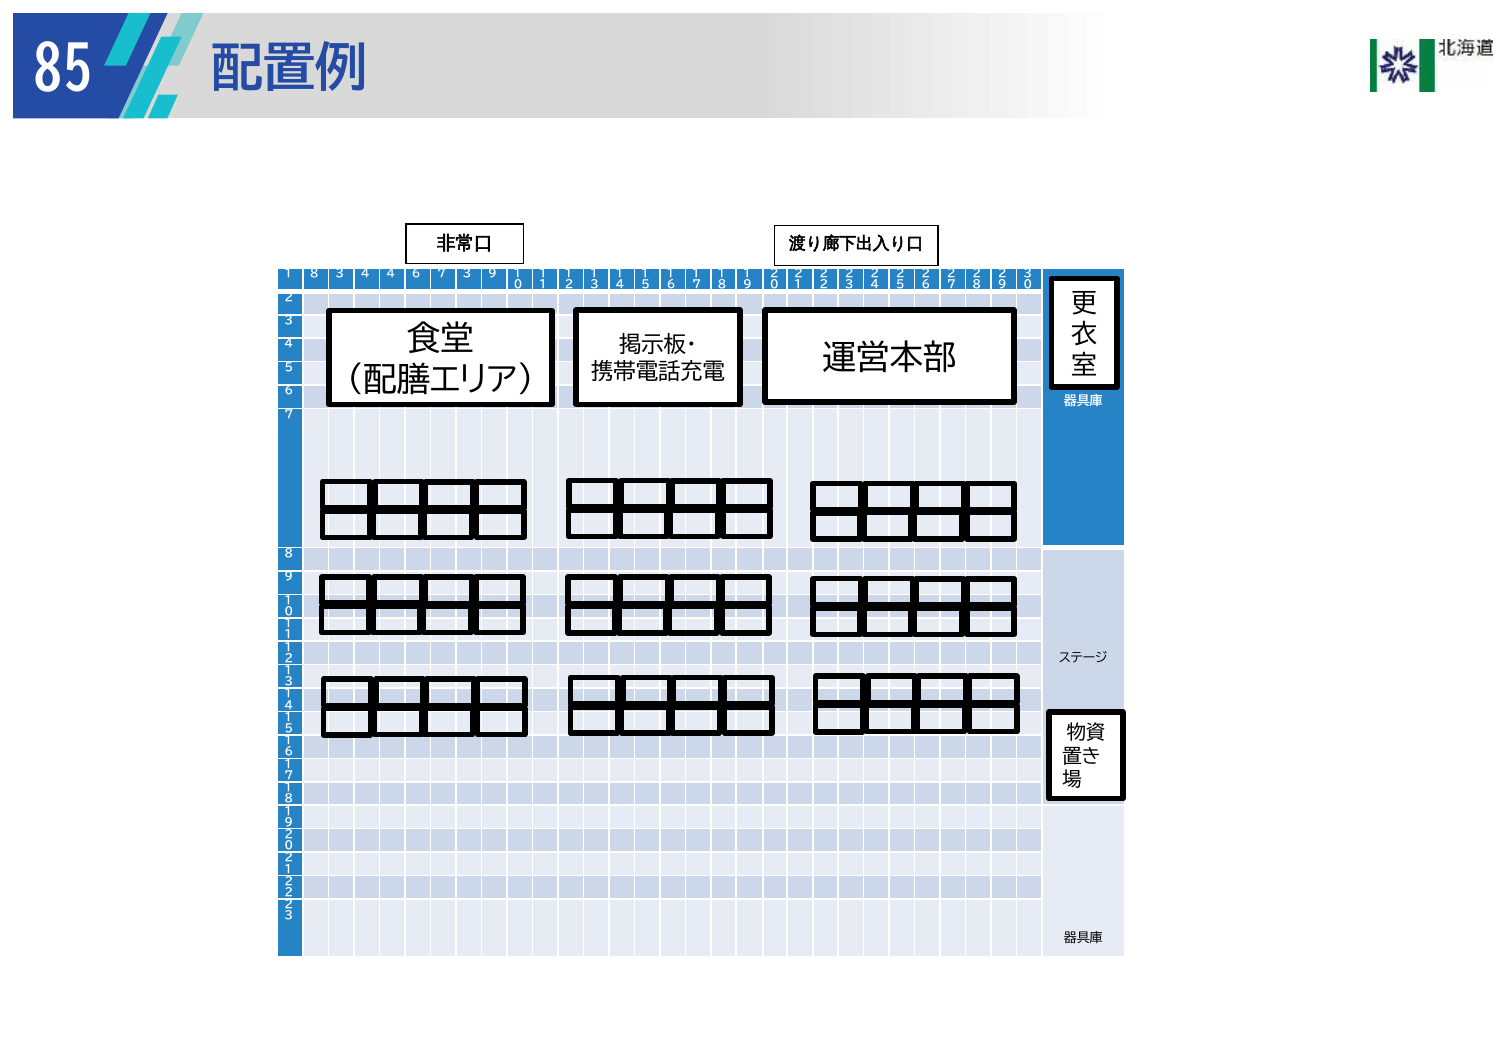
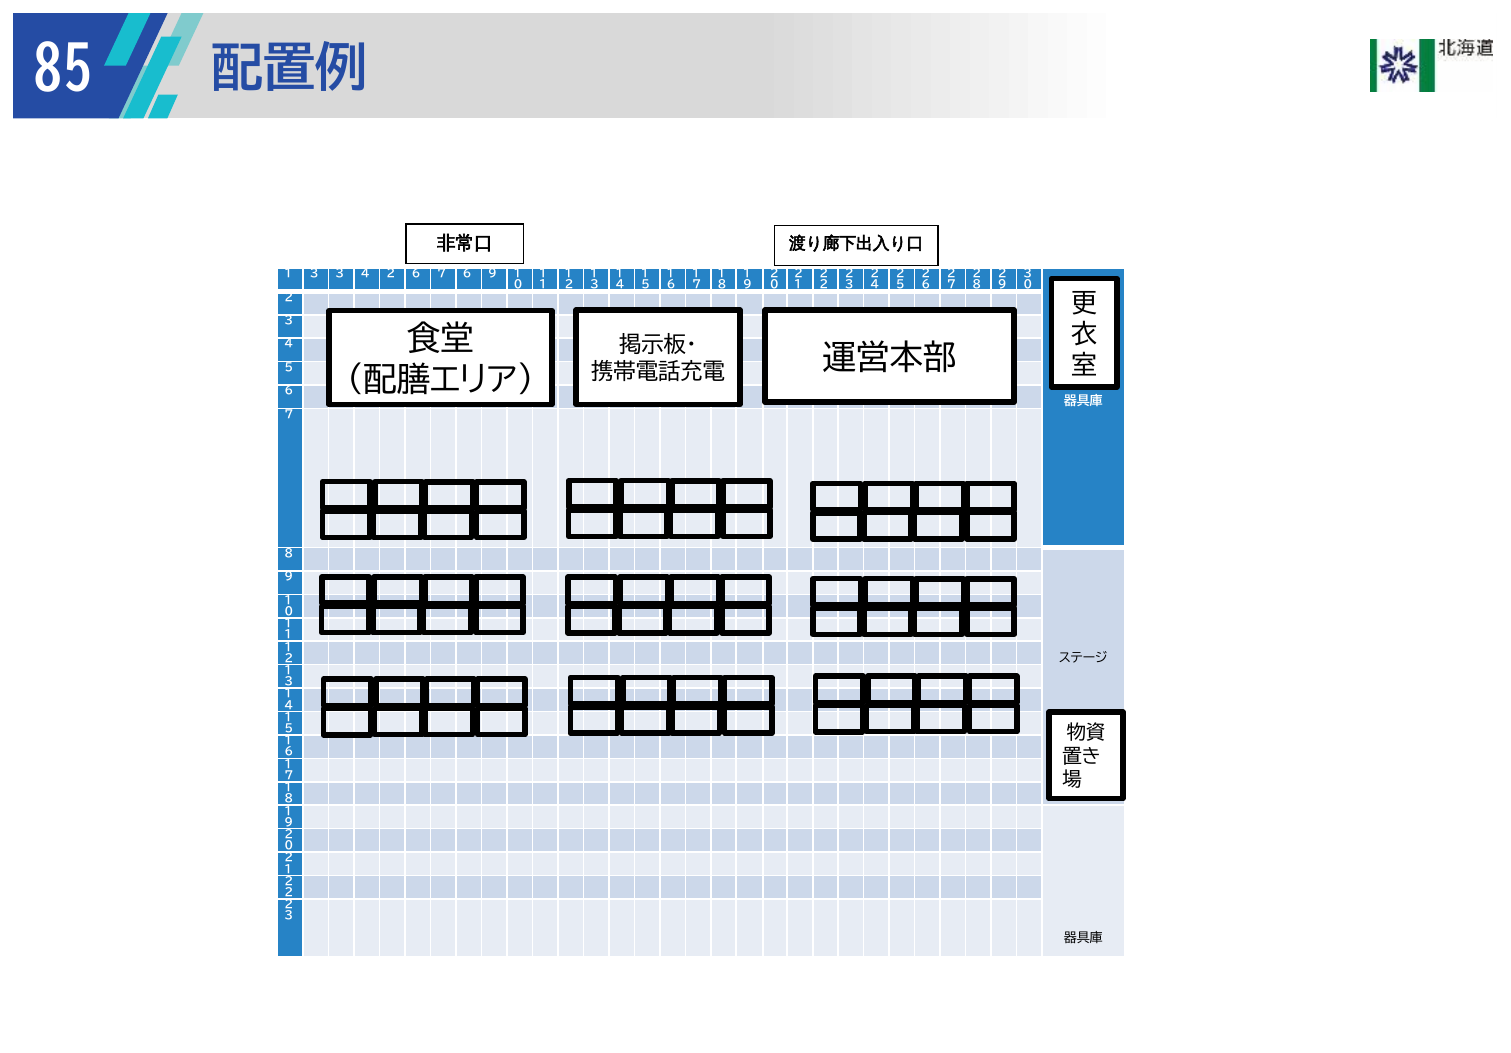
8 at (314, 274): 8 -> 3
3 4 4: 4 -> 2
7 3: 3 -> 6
